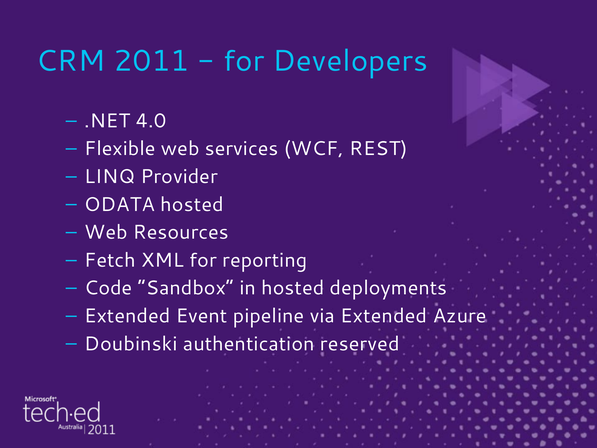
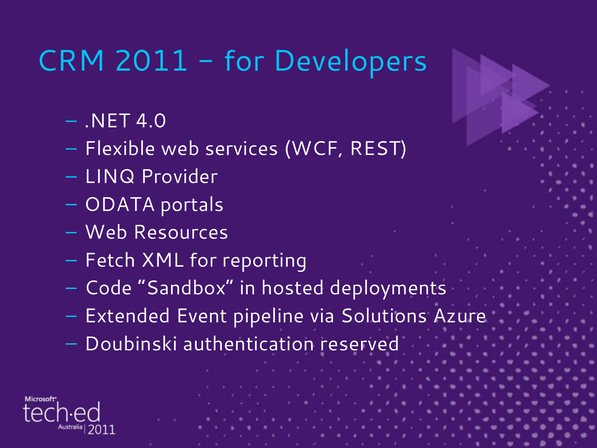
ODATA hosted: hosted -> portals
via Extended: Extended -> Solutions
